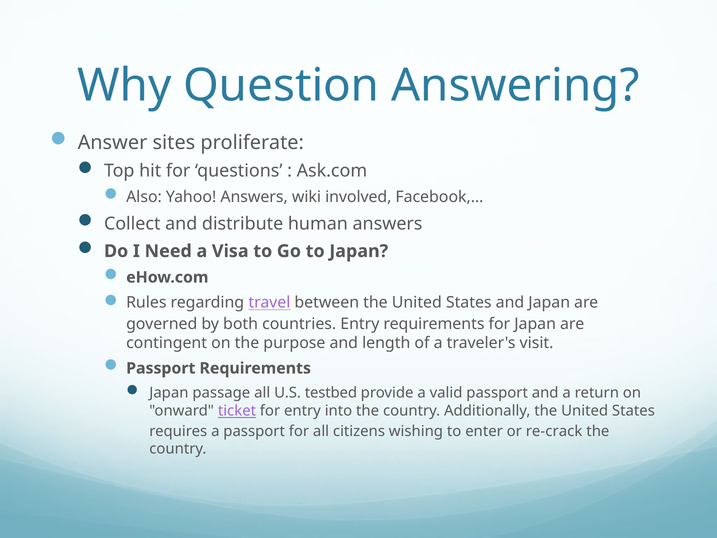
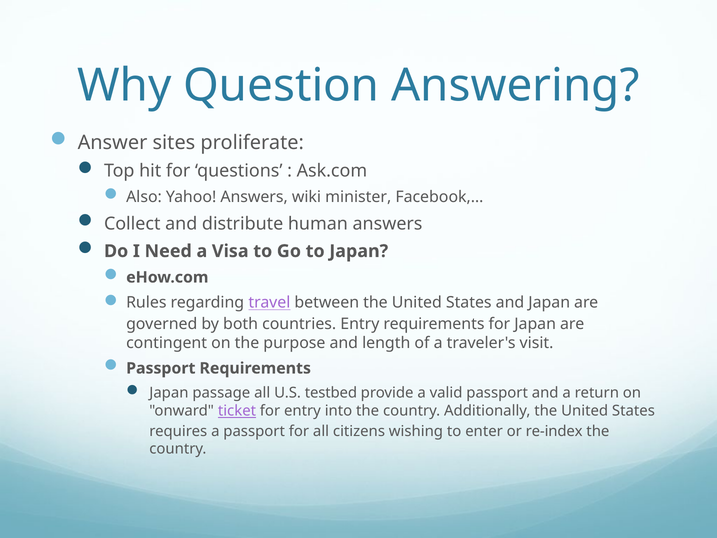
involved: involved -> minister
re-crack: re-crack -> re-index
